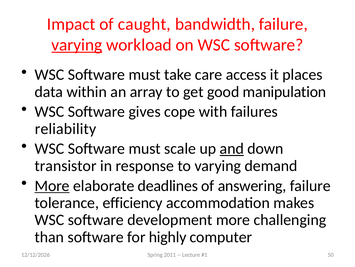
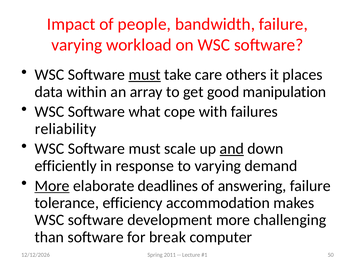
caught: caught -> people
varying at (77, 45) underline: present -> none
must at (145, 74) underline: none -> present
access: access -> others
gives: gives -> what
transistor: transistor -> efficiently
highly: highly -> break
